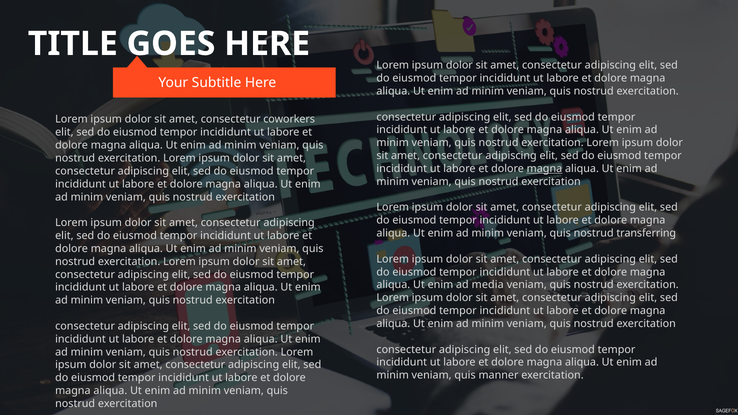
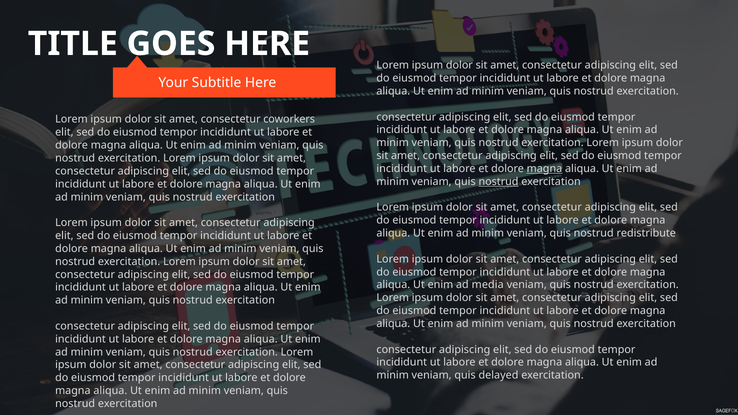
nostrud at (498, 182) underline: none -> present
transferring: transferring -> redistribute
manner: manner -> delayed
